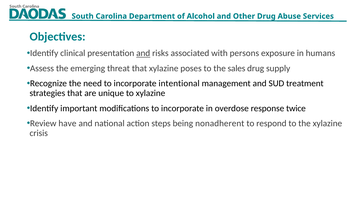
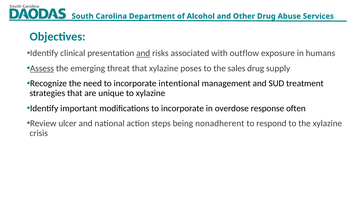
persons: persons -> outflow
Assess underline: none -> present
twice: twice -> often
have: have -> ulcer
